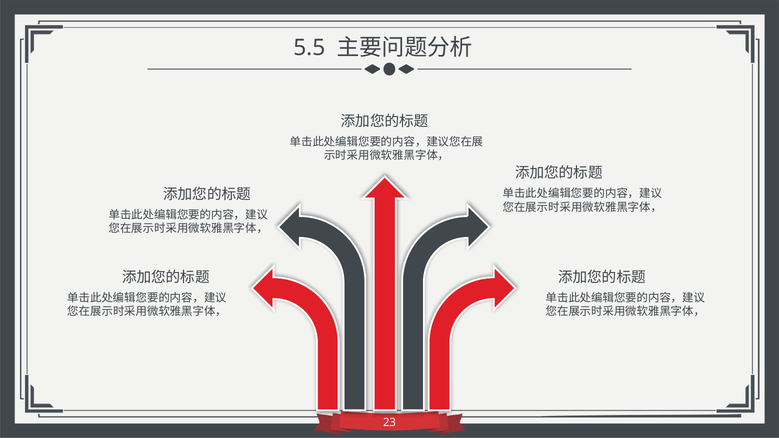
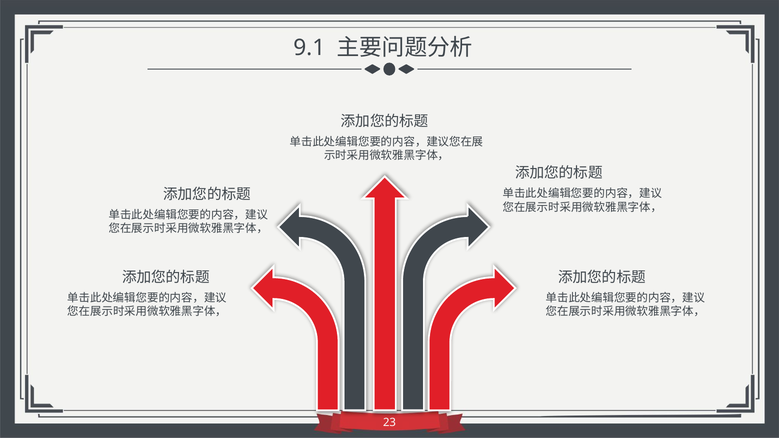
5.5: 5.5 -> 9.1
